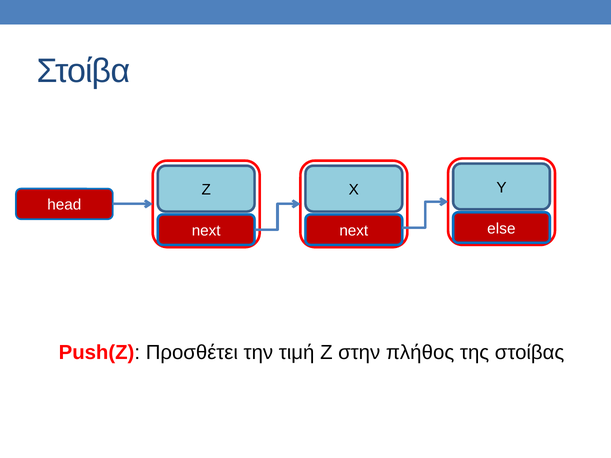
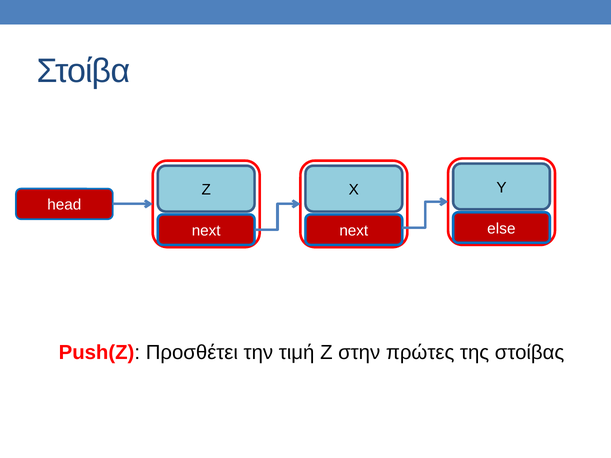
πλήθος: πλήθος -> πρώτες
